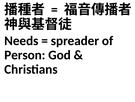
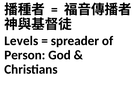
Needs: Needs -> Levels
